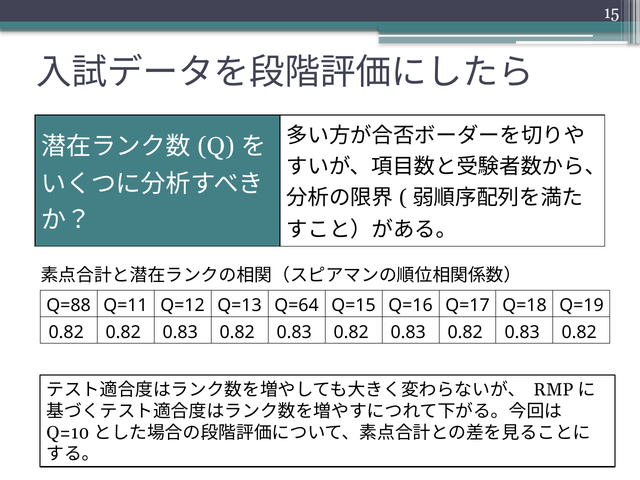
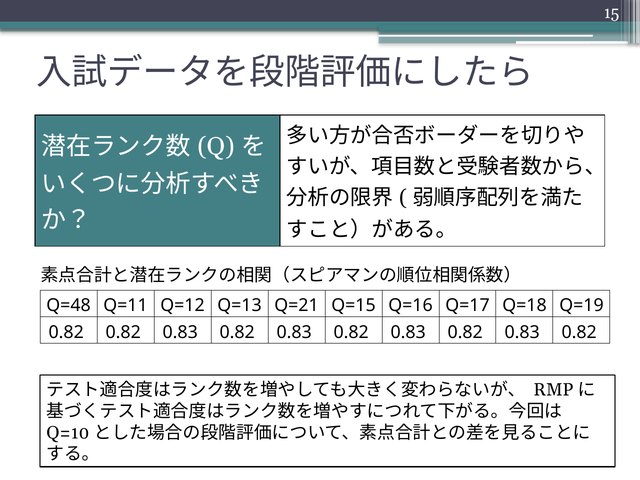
Q=88: Q=88 -> Q=48
Q=64: Q=64 -> Q=21
